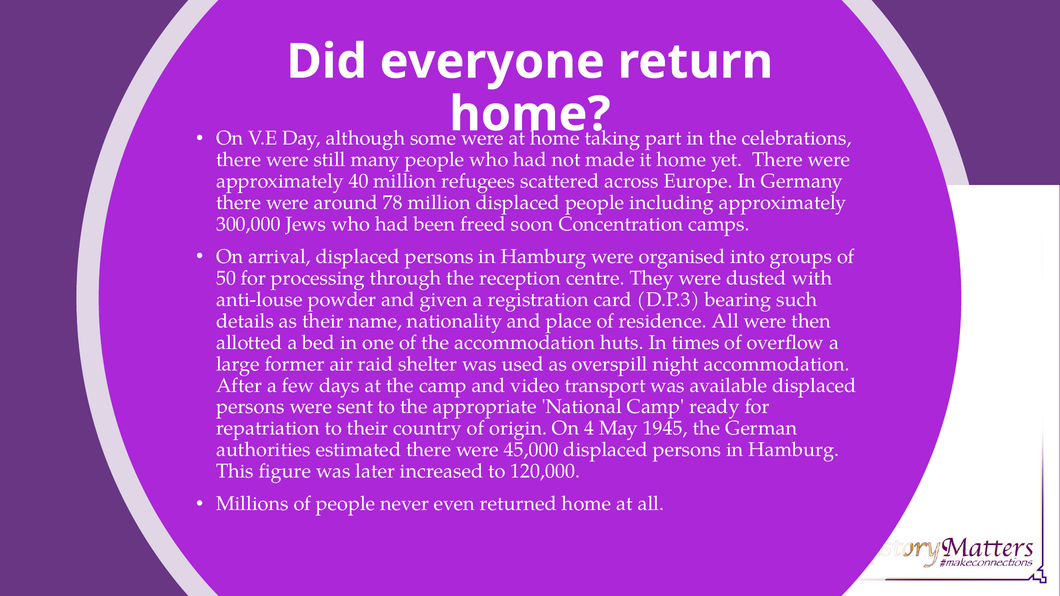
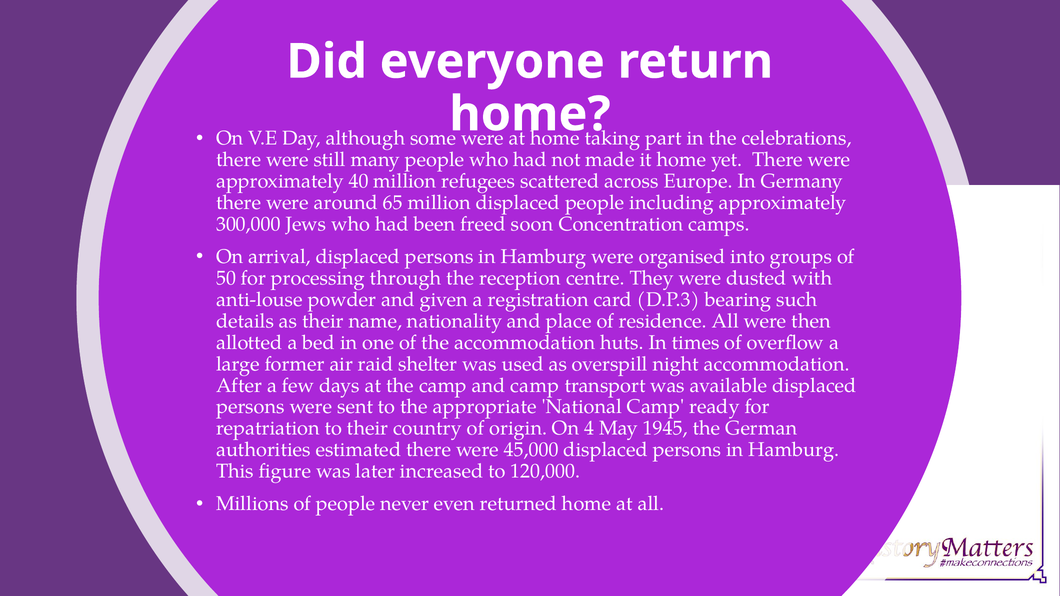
78: 78 -> 65
and video: video -> camp
